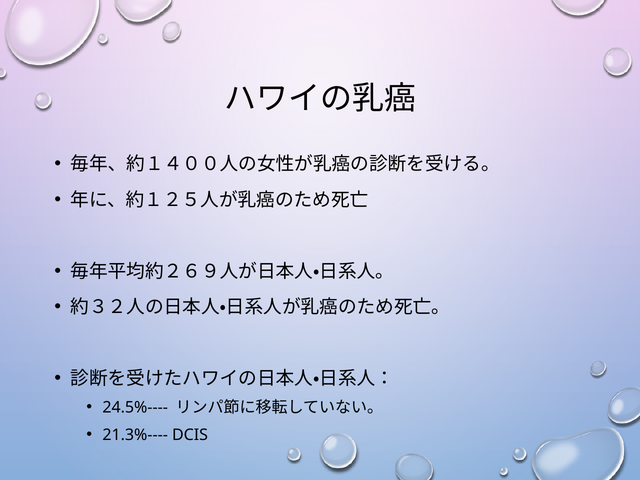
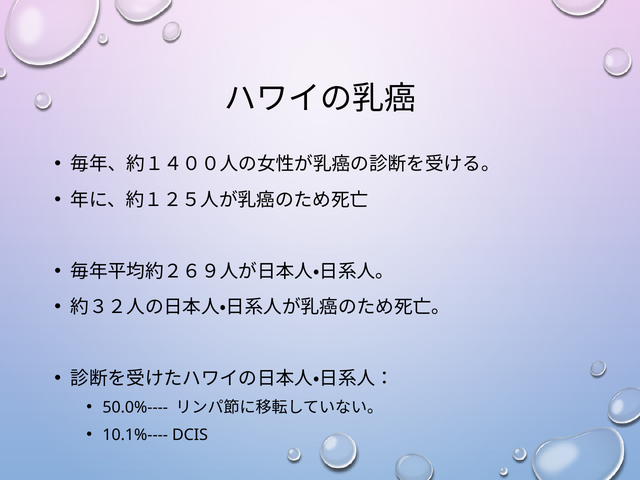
24.5%----: 24.5%---- -> 50.0%----
21.3%----: 21.3%---- -> 10.1%----
